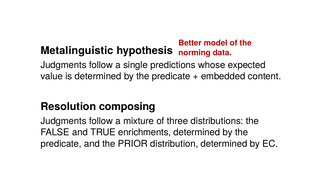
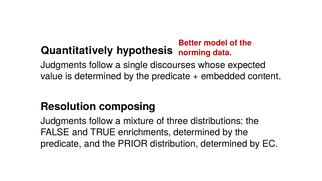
Metalinguistic: Metalinguistic -> Quantitatively
predictions: predictions -> discourses
